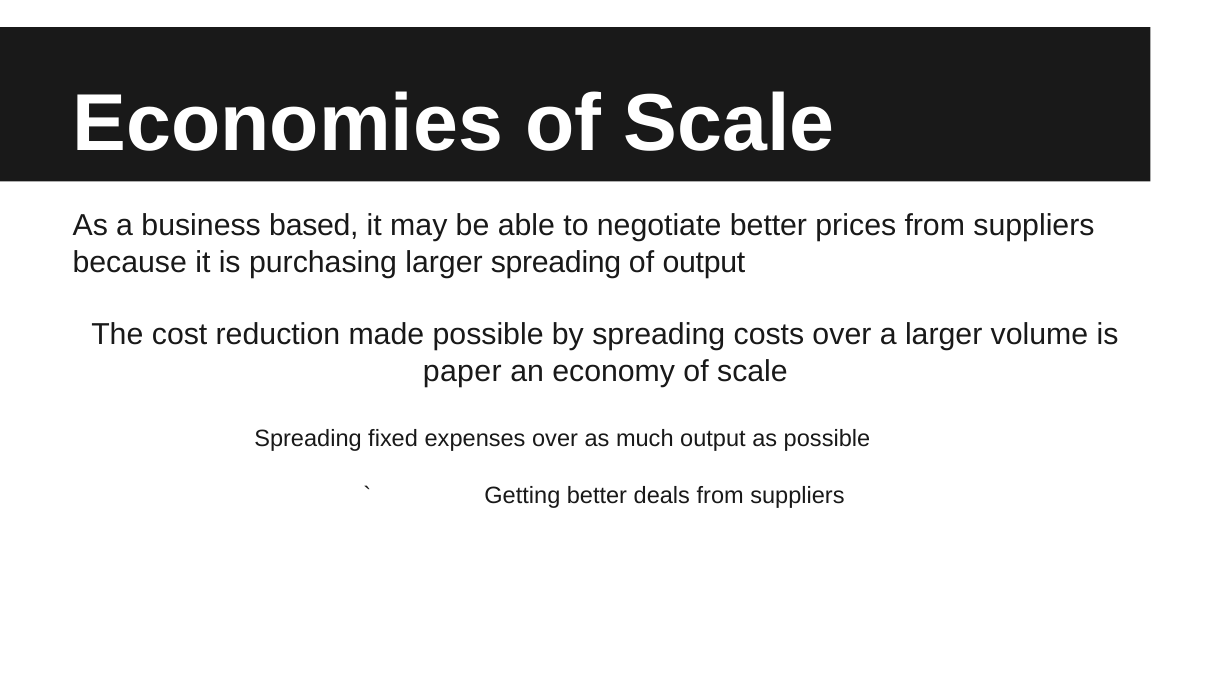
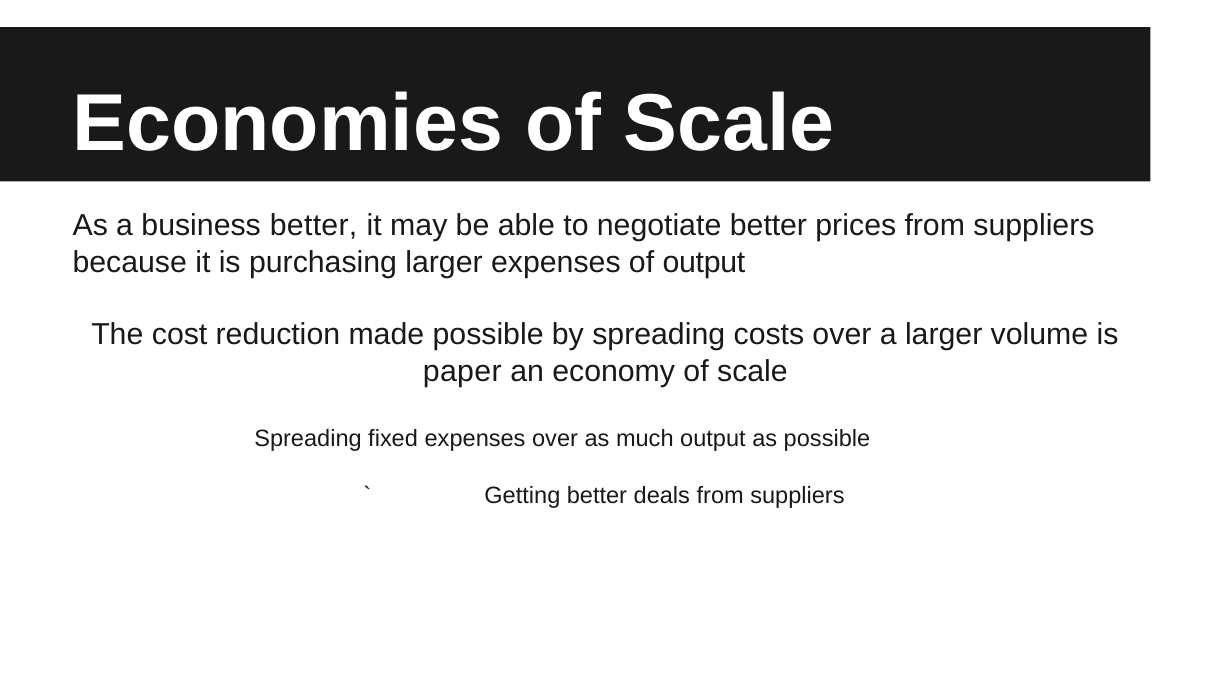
business based: based -> better
larger spreading: spreading -> expenses
